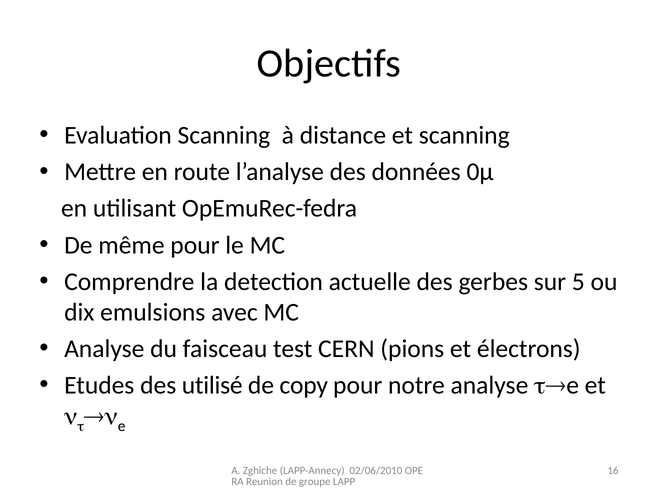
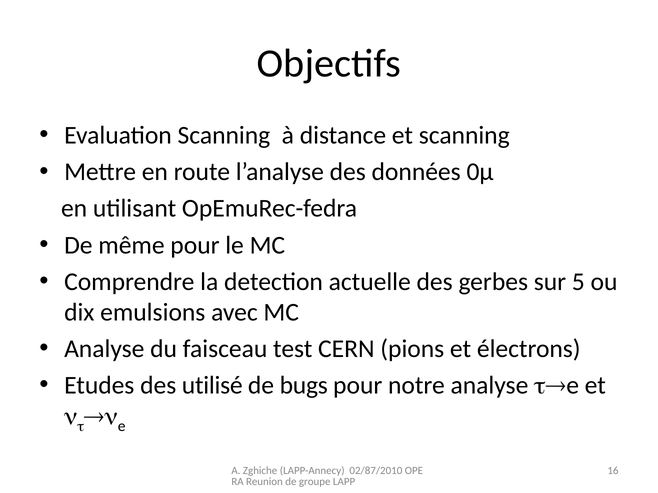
copy: copy -> bugs
02/06/2010: 02/06/2010 -> 02/87/2010
